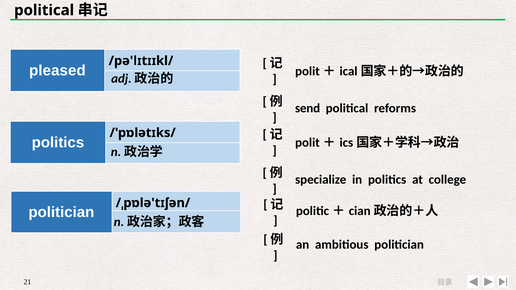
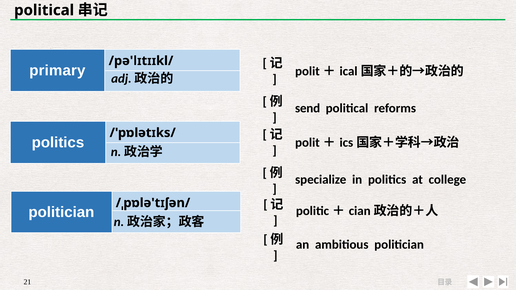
pleased: pleased -> primary
